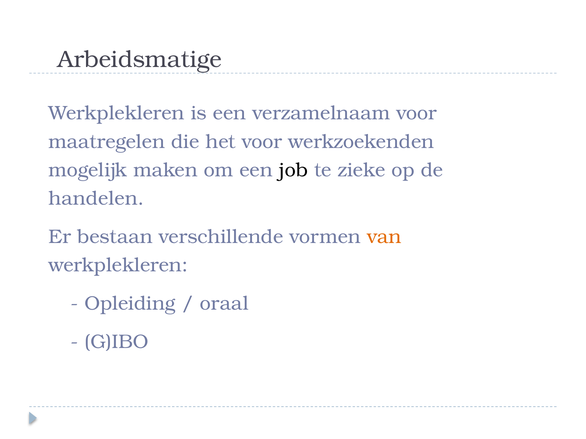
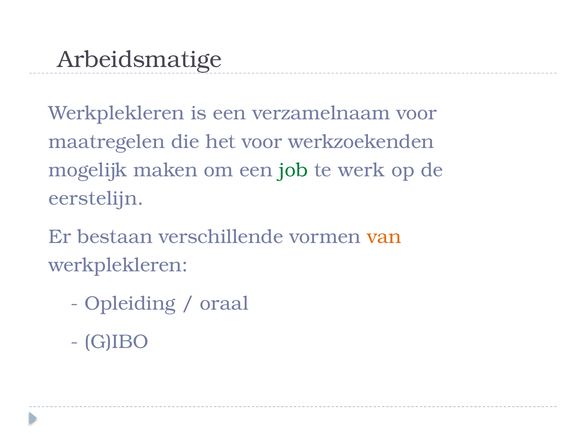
job colour: black -> green
zieke: zieke -> werk
handelen: handelen -> eerstelijn
